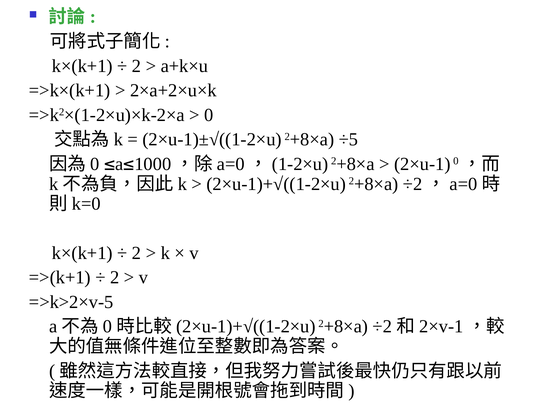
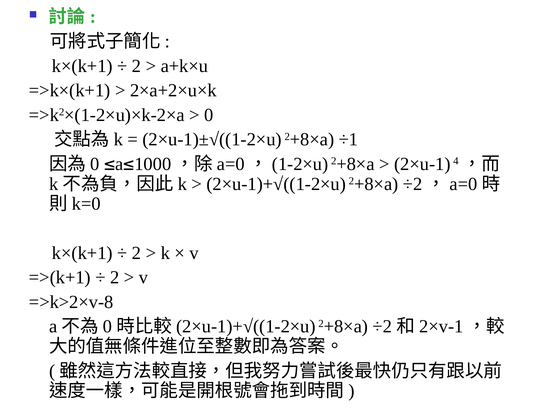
÷5: ÷5 -> ÷1
2×u-1 0: 0 -> 4
=>k>2×v-5: =>k>2×v-5 -> =>k>2×v-8
